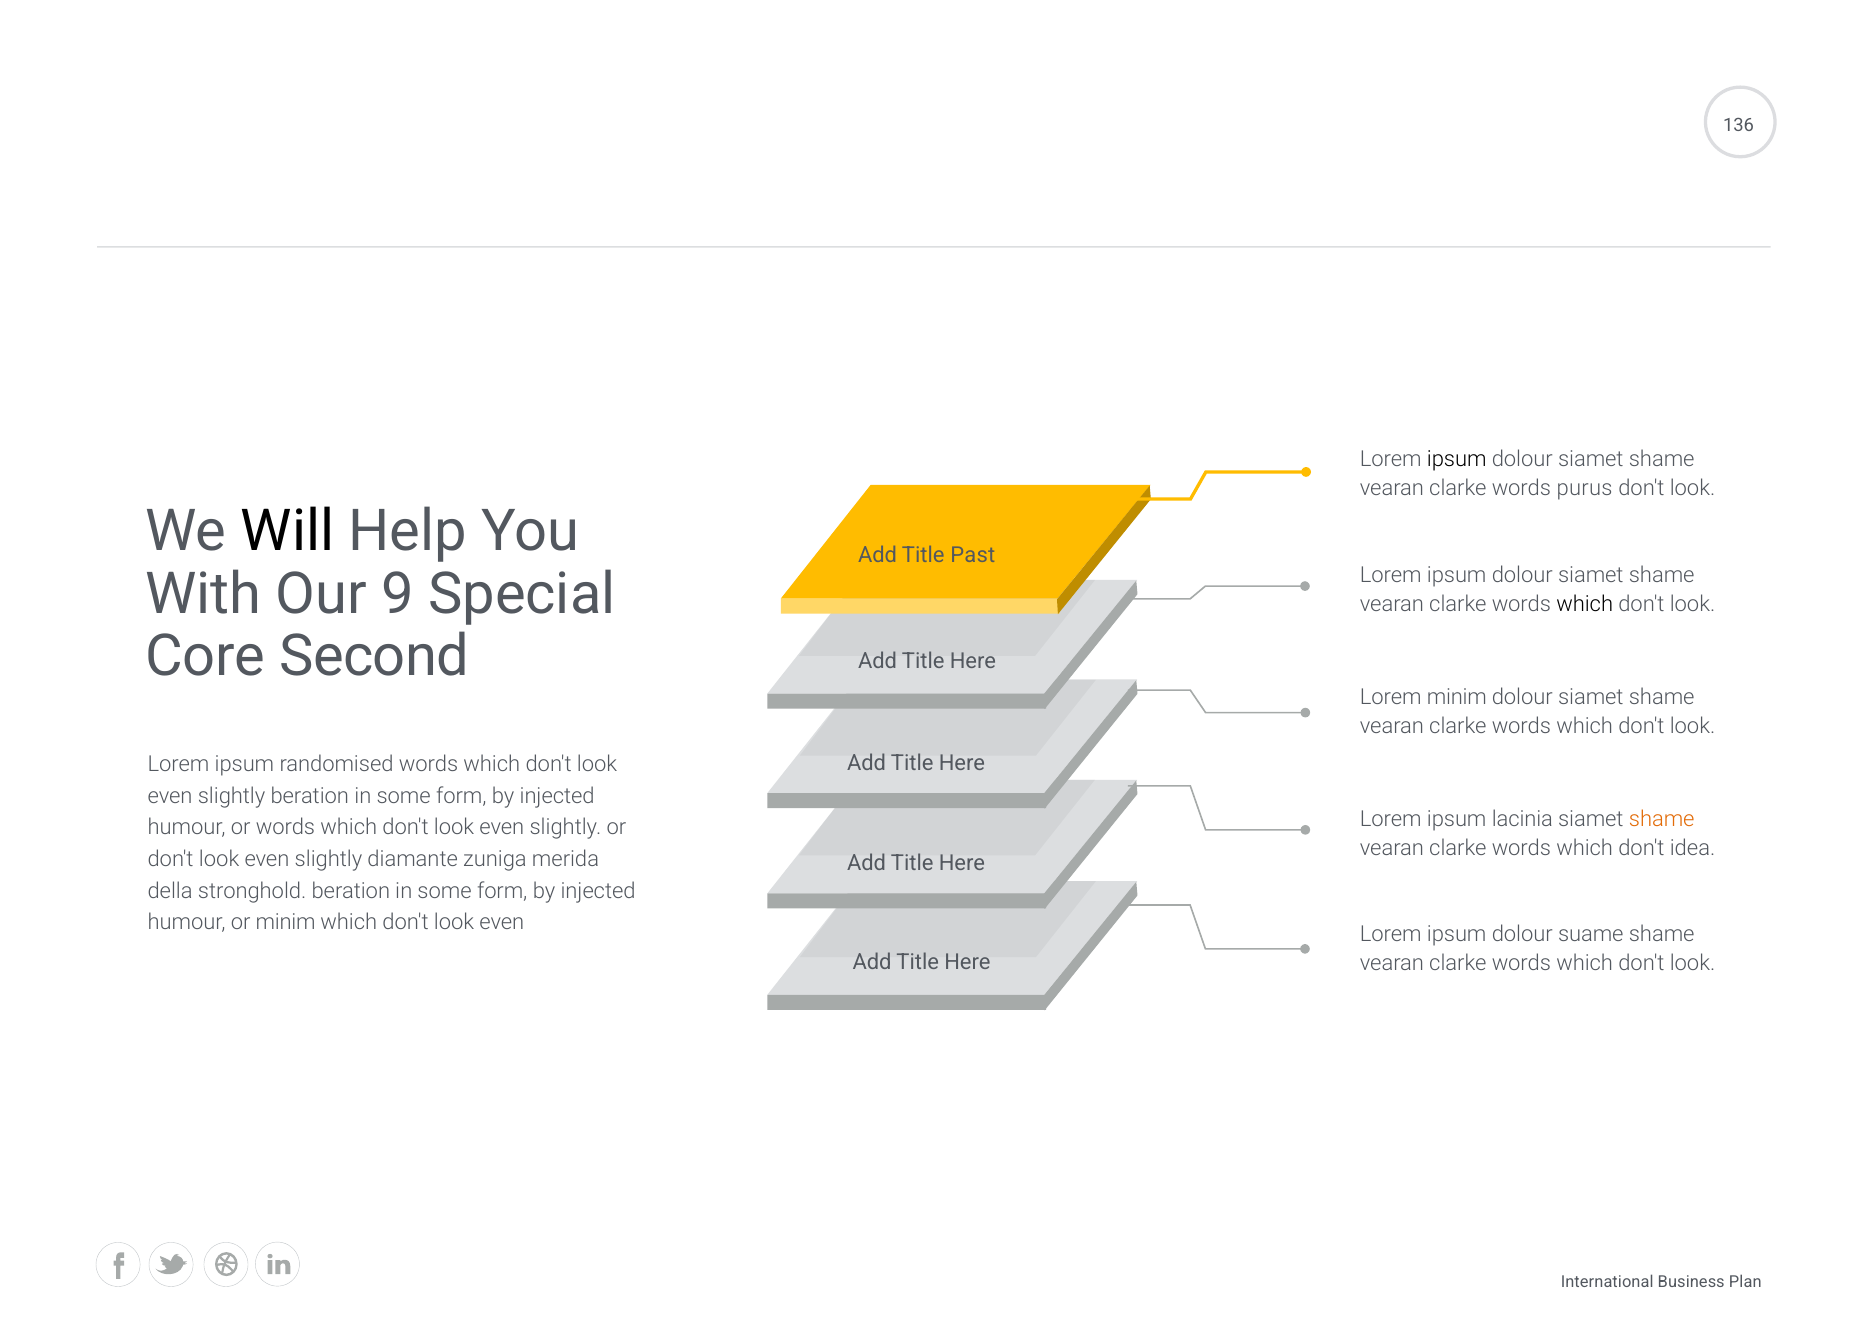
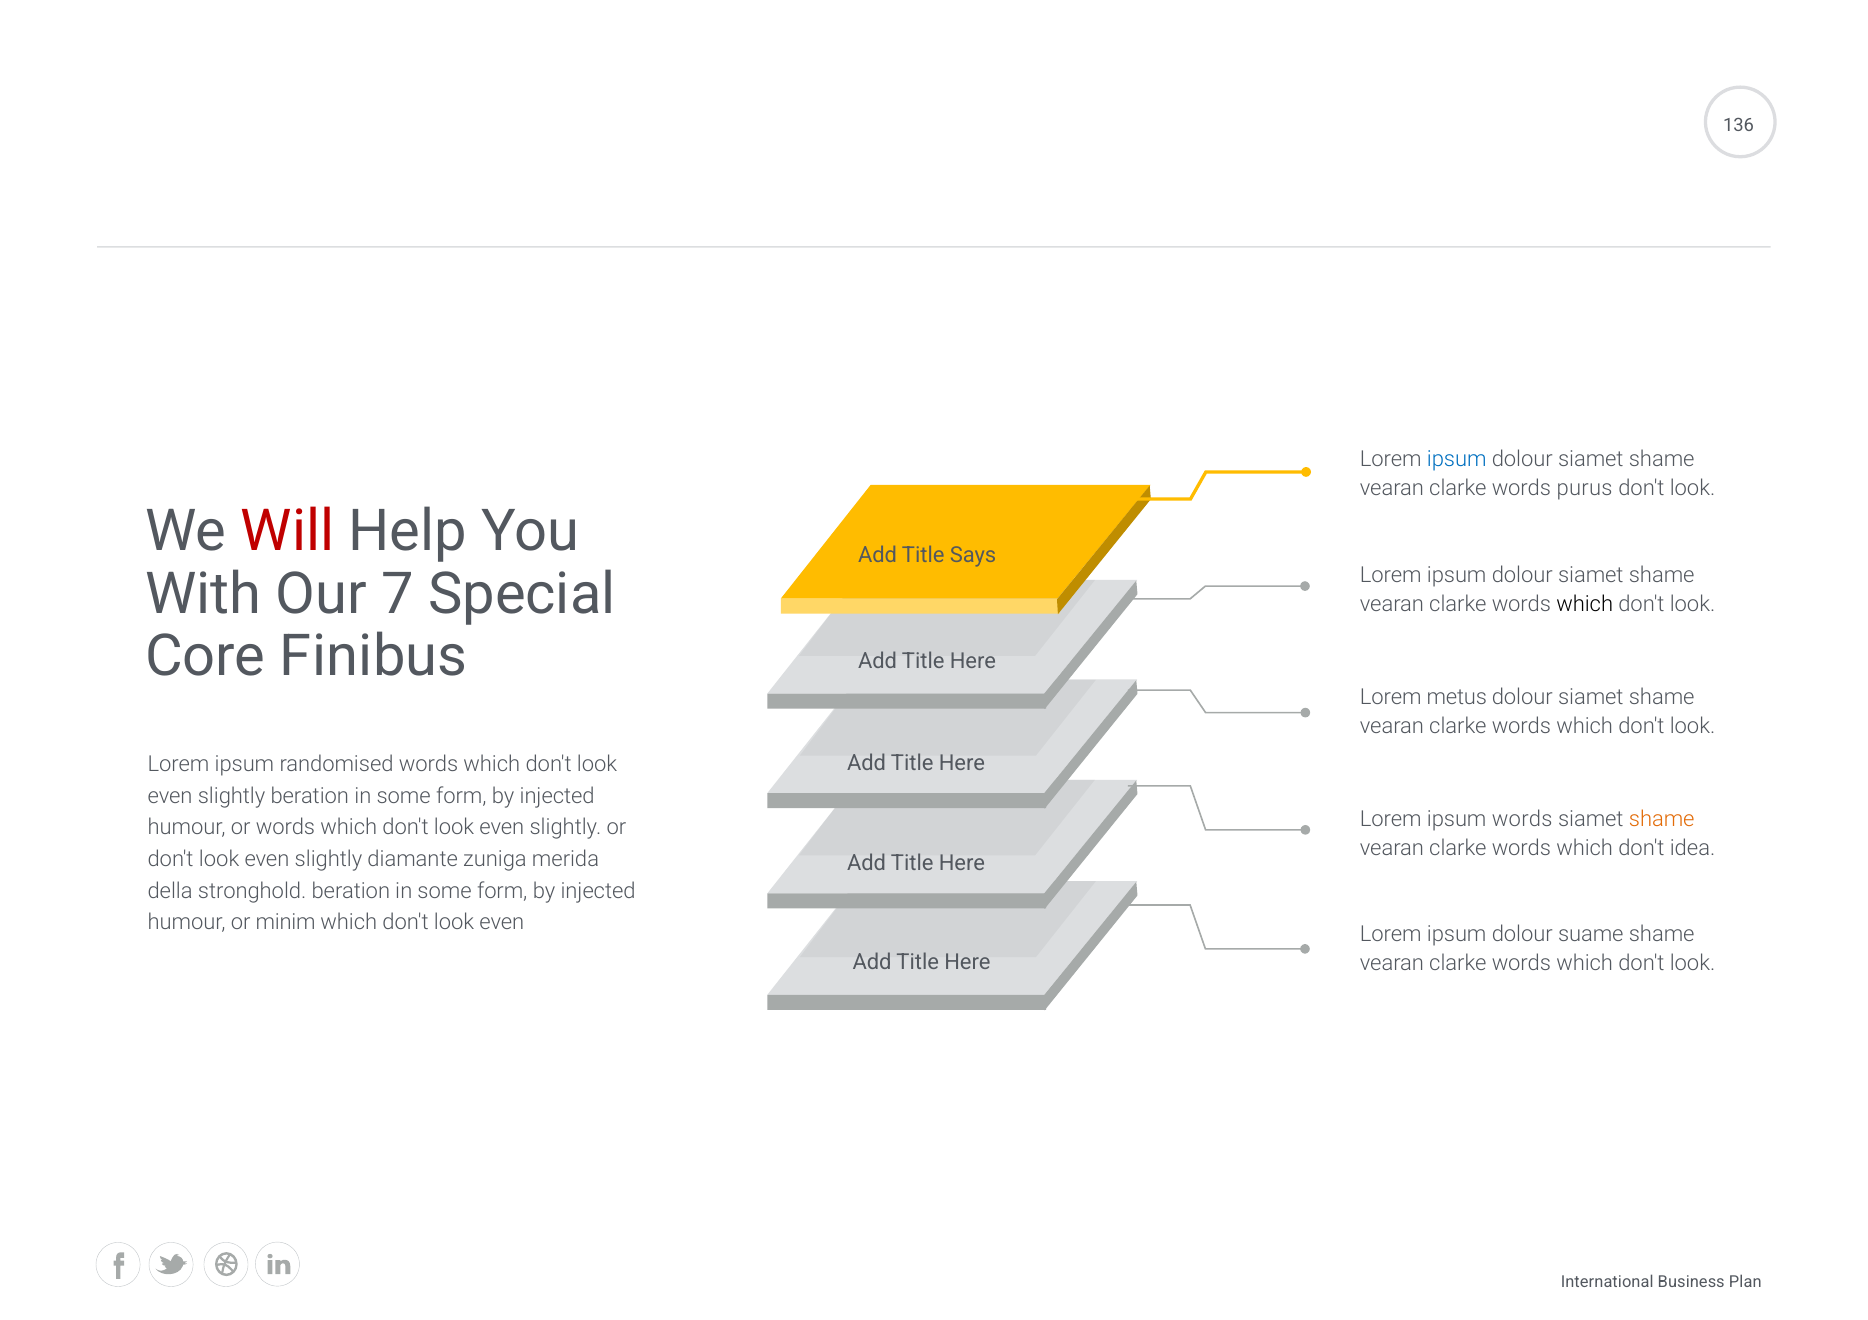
ipsum at (1457, 459) colour: black -> blue
Will colour: black -> red
Past: Past -> Says
9: 9 -> 7
Second: Second -> Finibus
Lorem minim: minim -> metus
ipsum lacinia: lacinia -> words
